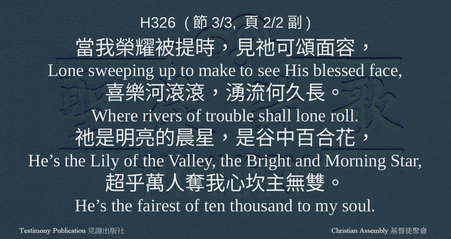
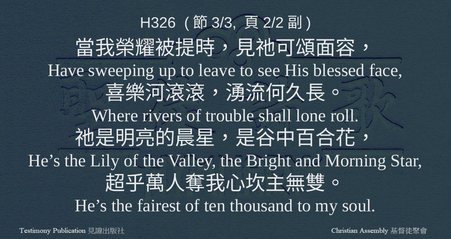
Lone at (66, 70): Lone -> Have
make: make -> leave
